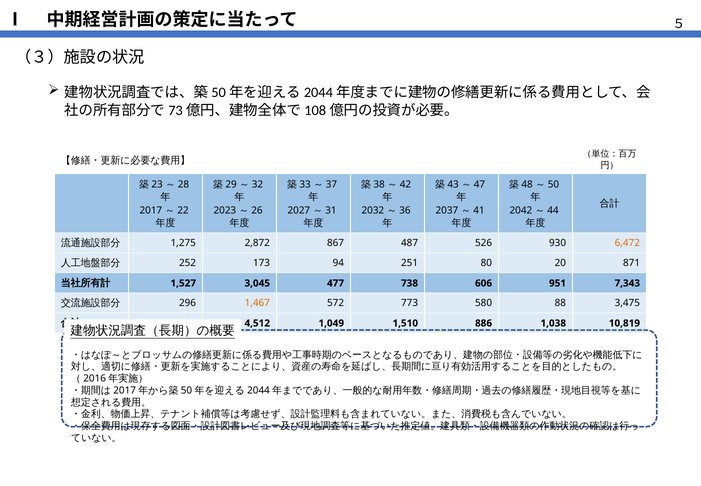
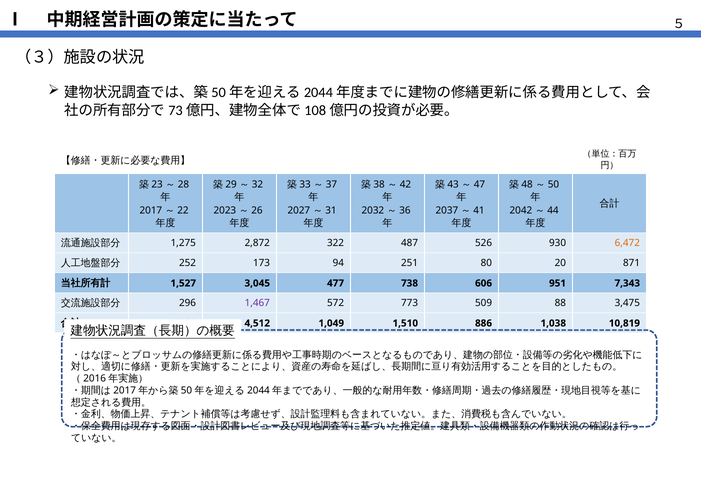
867: 867 -> 322
1,467 colour: orange -> purple
580: 580 -> 509
